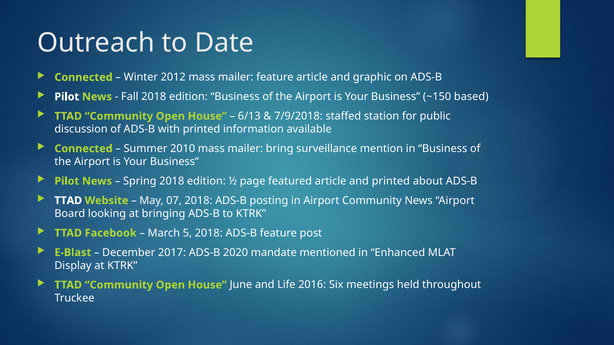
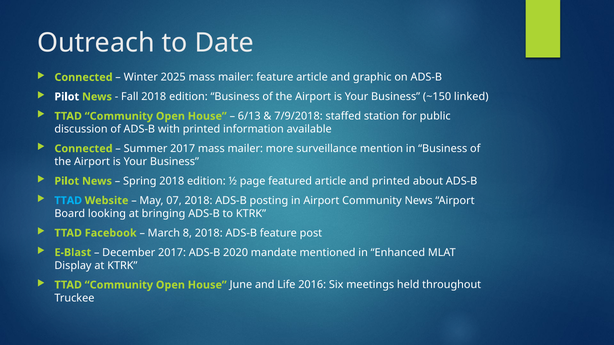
2012: 2012 -> 2025
based: based -> linked
Summer 2010: 2010 -> 2017
bring: bring -> more
TTAD at (68, 201) colour: white -> light blue
5: 5 -> 8
